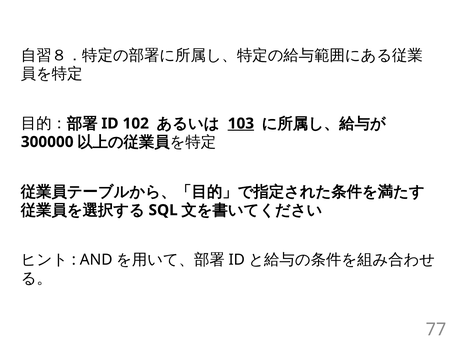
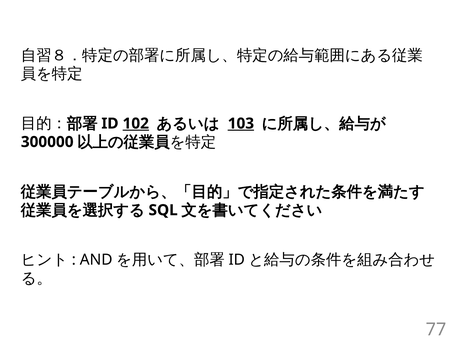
102 underline: none -> present
